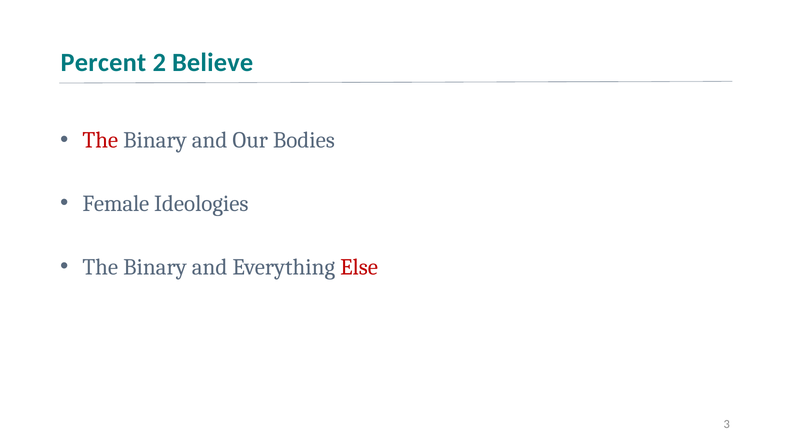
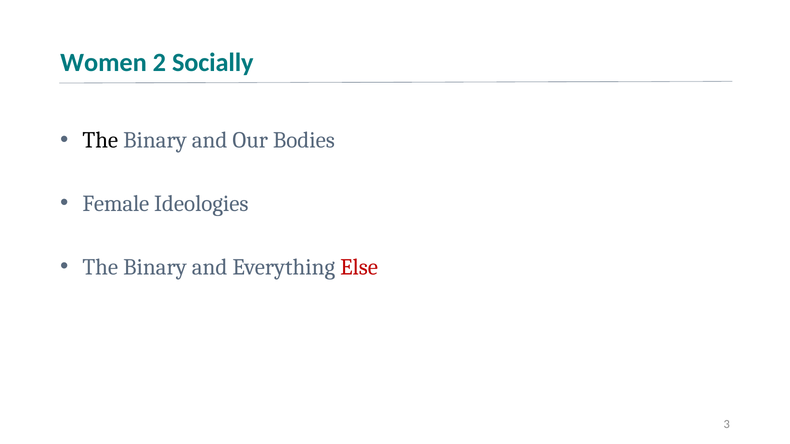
Percent: Percent -> Women
Believe: Believe -> Socially
The at (100, 140) colour: red -> black
